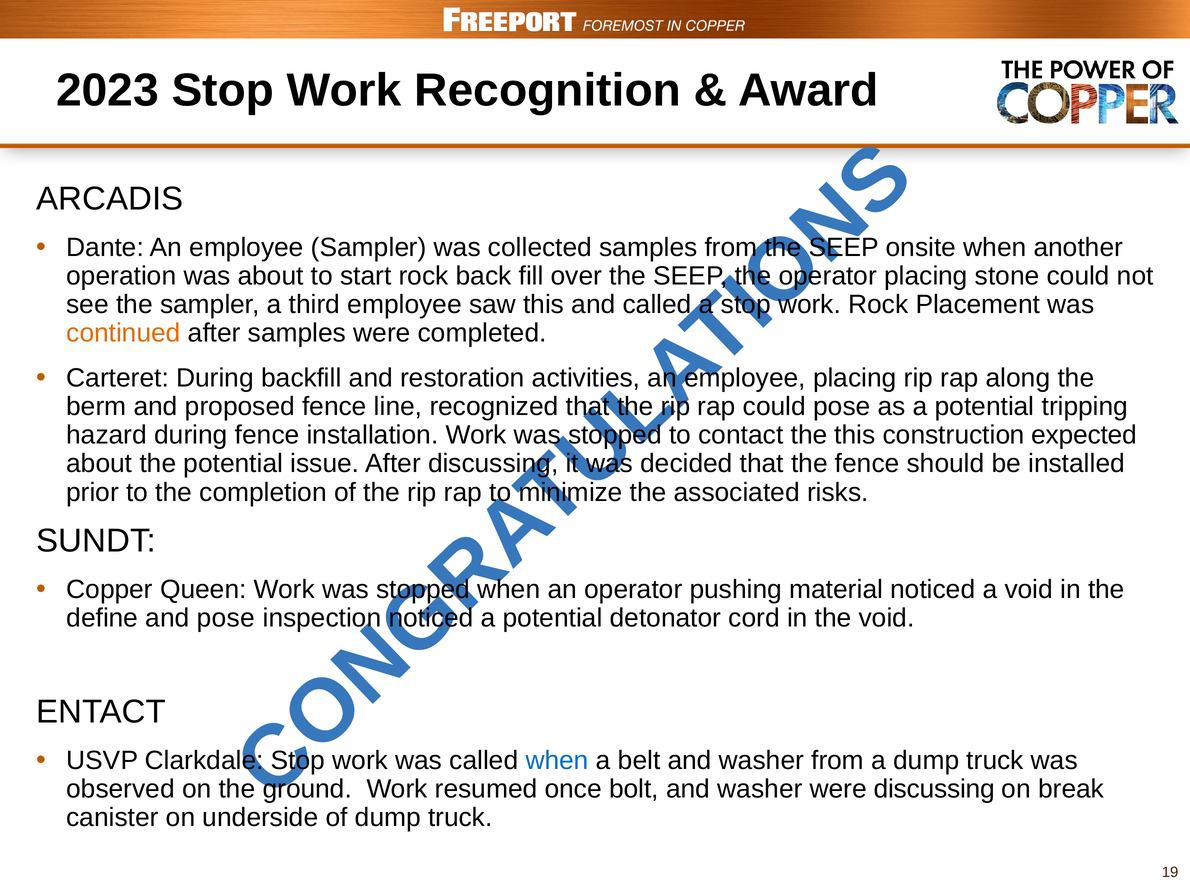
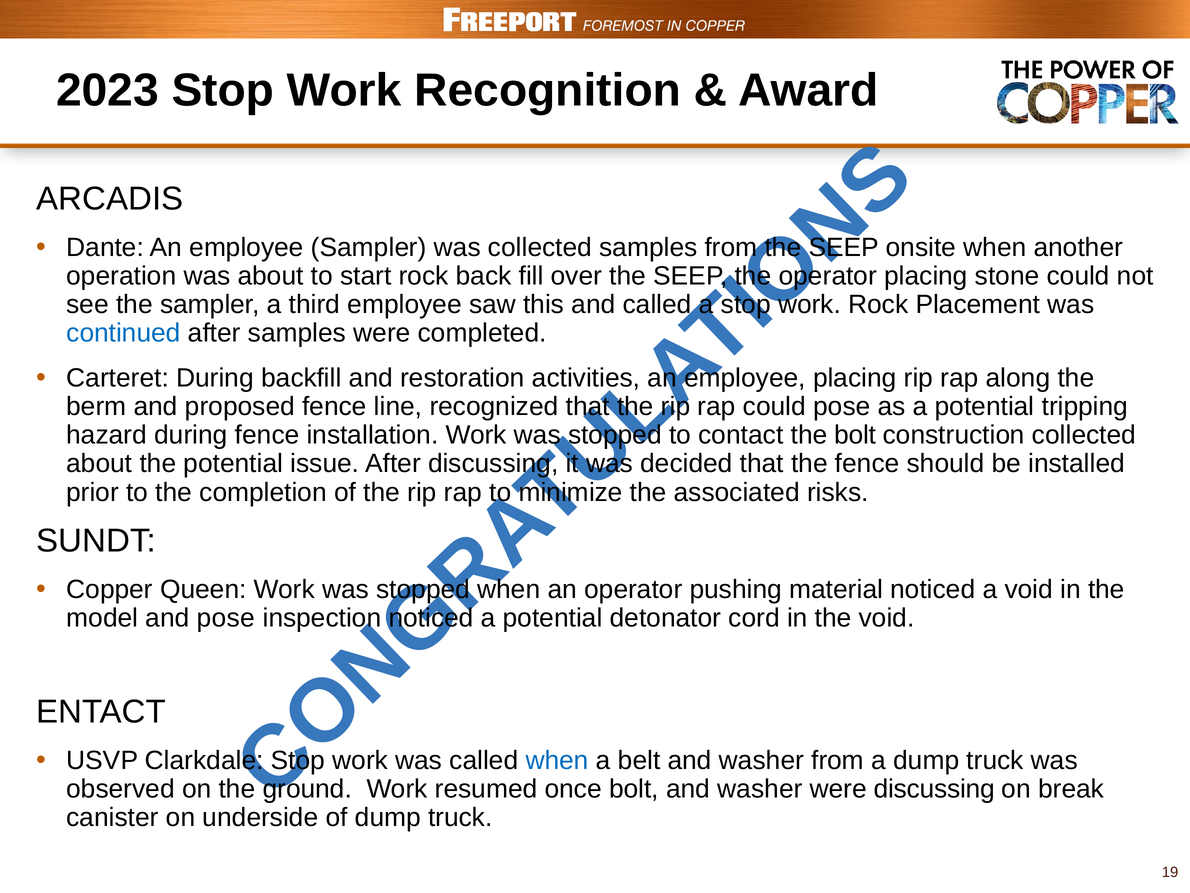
continued colour: orange -> blue
the this: this -> bolt
construction expected: expected -> collected
define: define -> model
